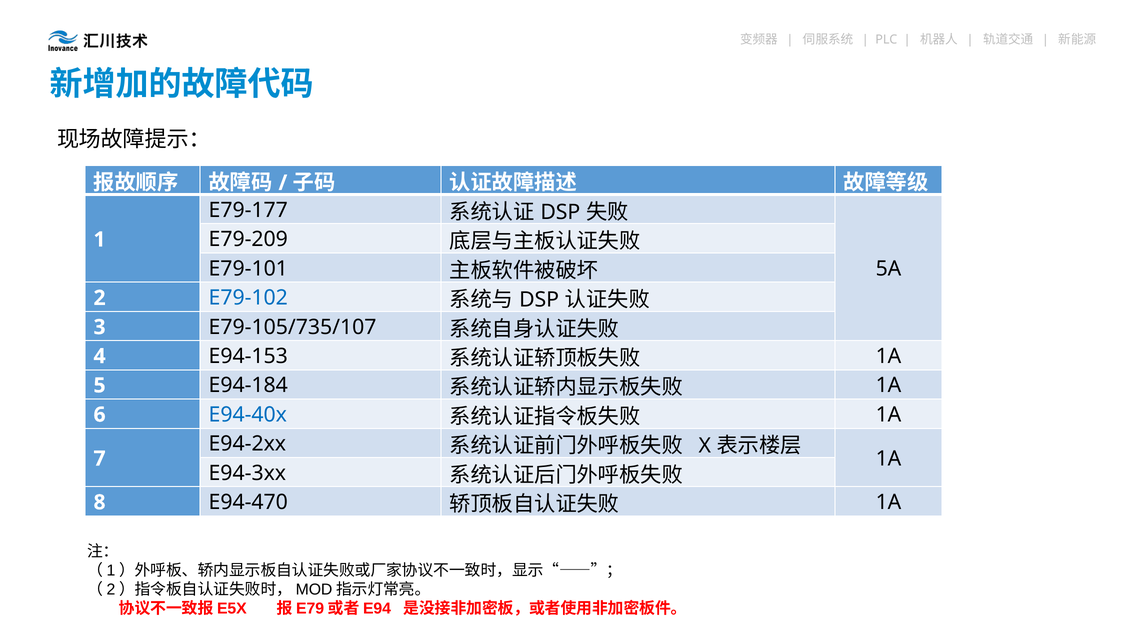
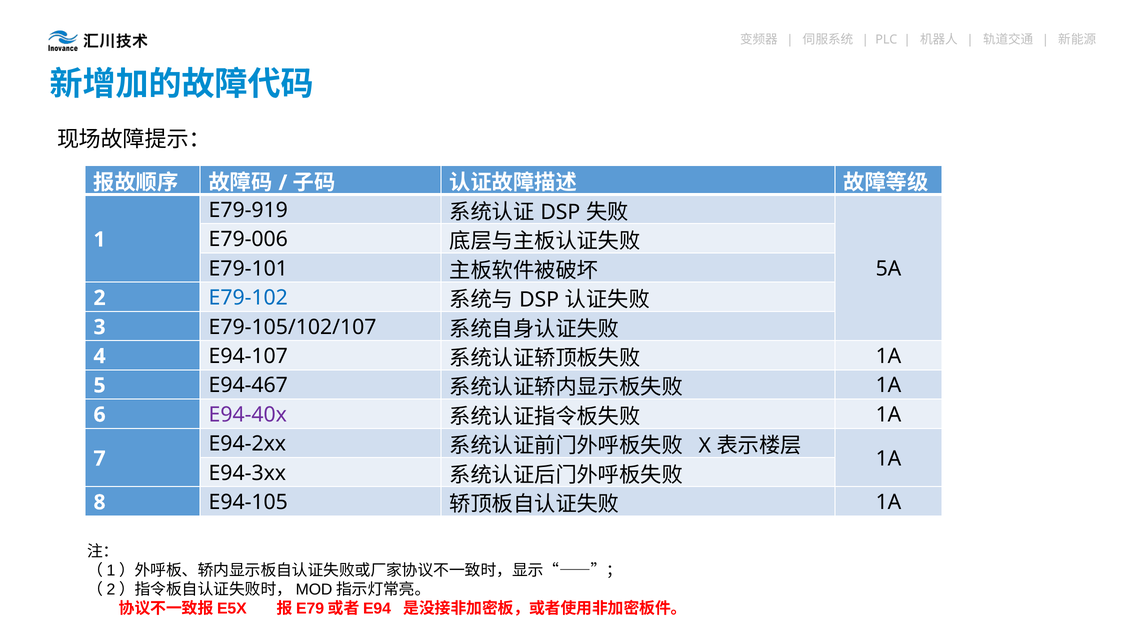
E79-177: E79-177 -> E79-919
E79-209: E79-209 -> E79-006
E79-105/735/107: E79-105/735/107 -> E79-105/102/107
E94-153: E94-153 -> E94-107
E94-184: E94-184 -> E94-467
E94-40x colour: blue -> purple
E94-470: E94-470 -> E94-105
